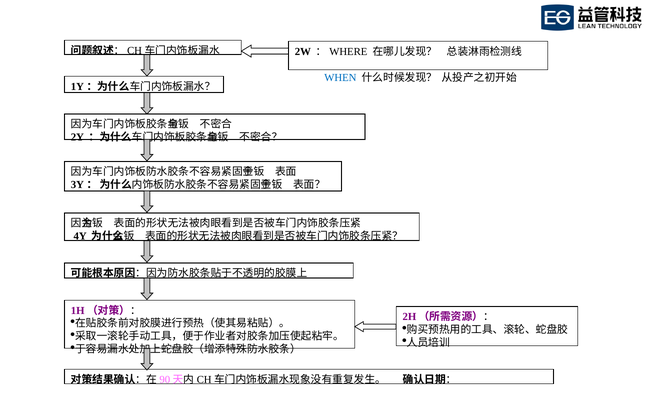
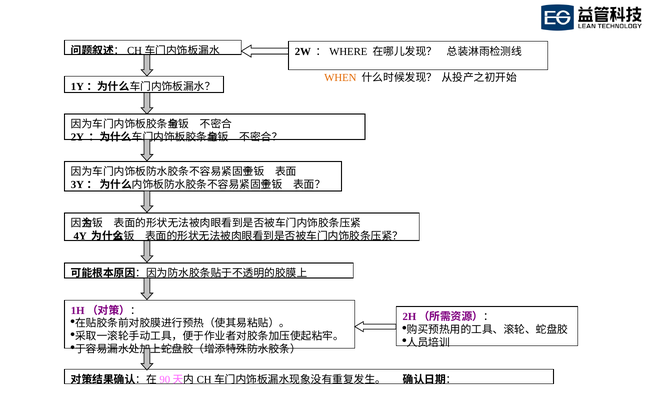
WHEN colour: blue -> orange
